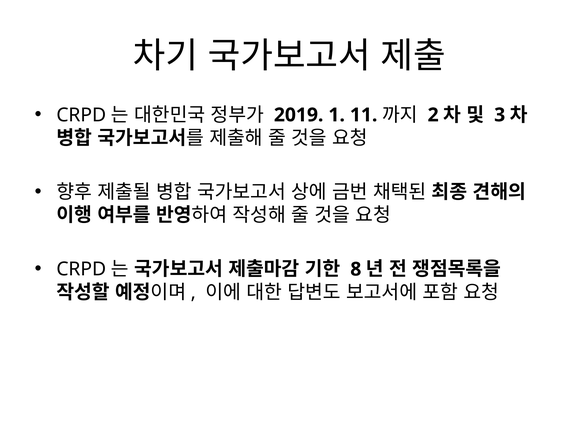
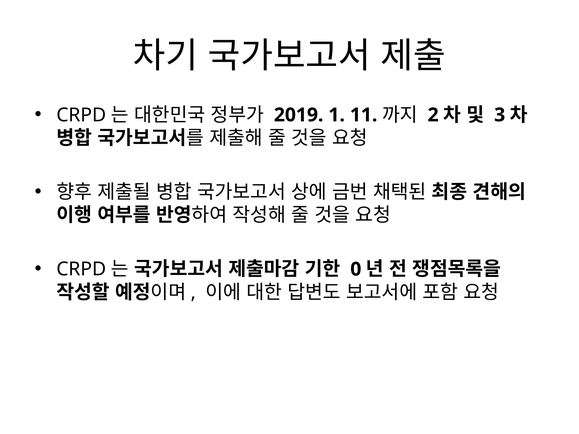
8: 8 -> 0
